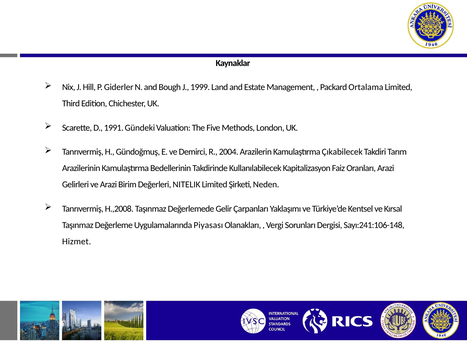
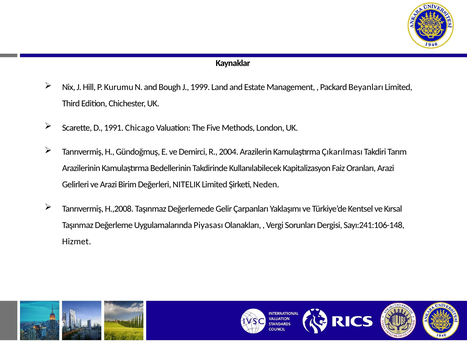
Giderler: Giderler -> Kurumu
Ortalama: Ortalama -> Beyanları
Gündeki: Gündeki -> Chicago
Çıkabilecek: Çıkabilecek -> Çıkarılması
